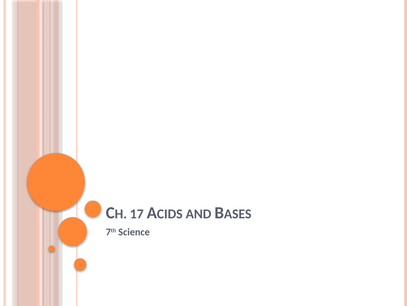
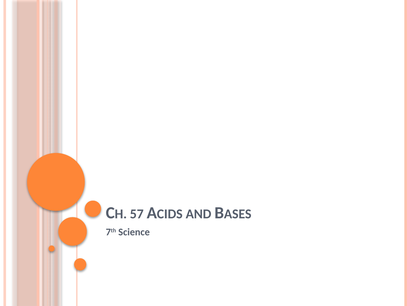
17: 17 -> 57
